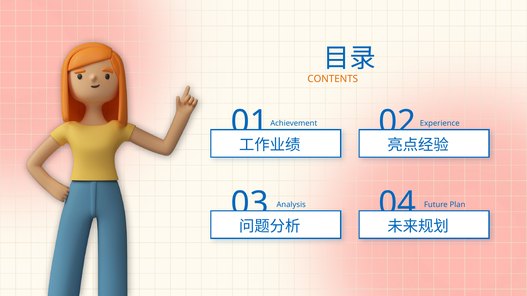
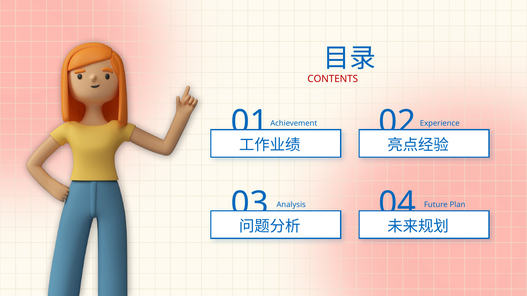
CONTENTS colour: orange -> red
